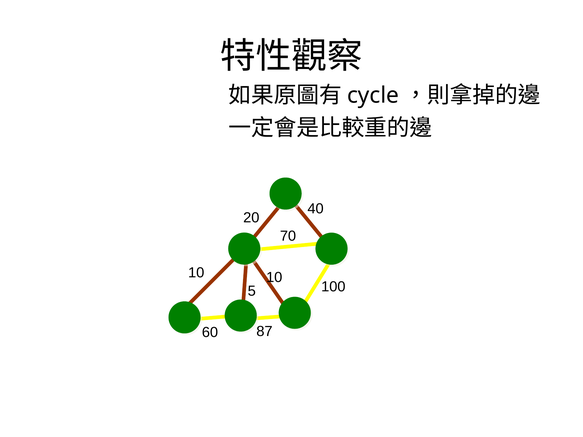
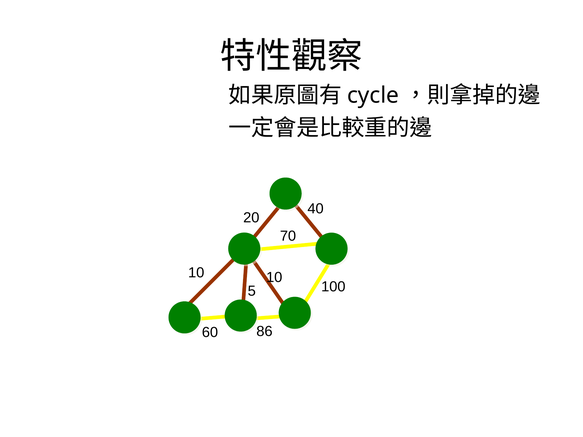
87: 87 -> 86
